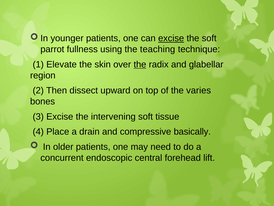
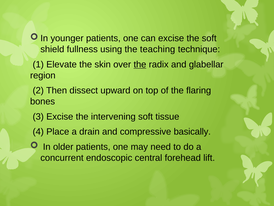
excise at (171, 38) underline: present -> none
parrot: parrot -> shield
varies: varies -> flaring
